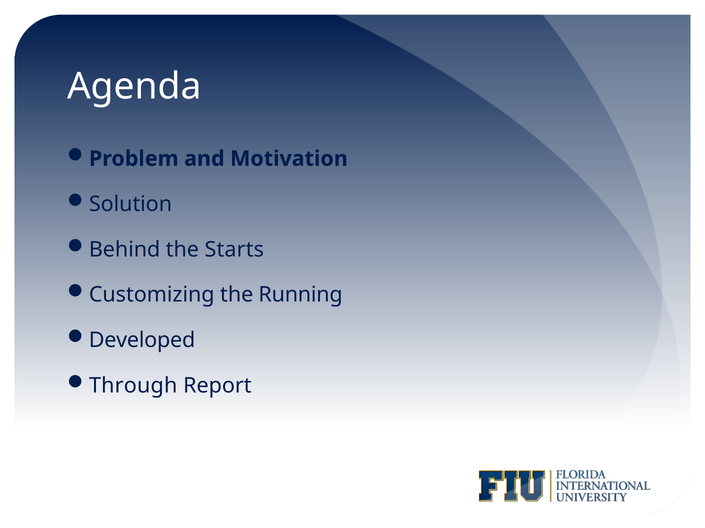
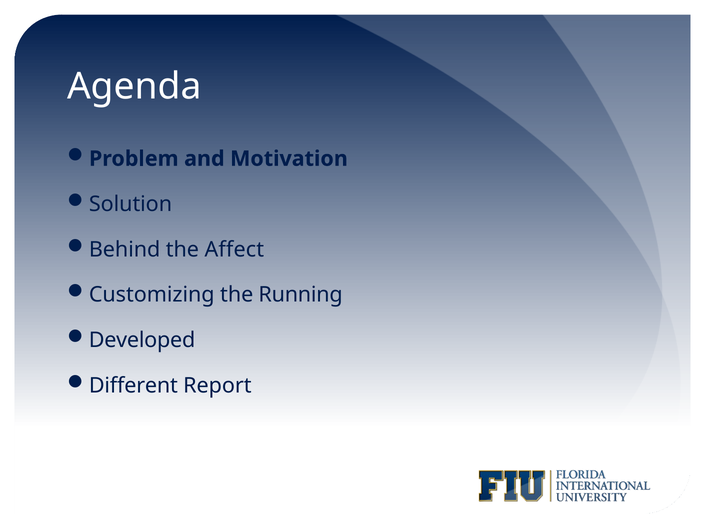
Starts: Starts -> Affect
Through: Through -> Different
